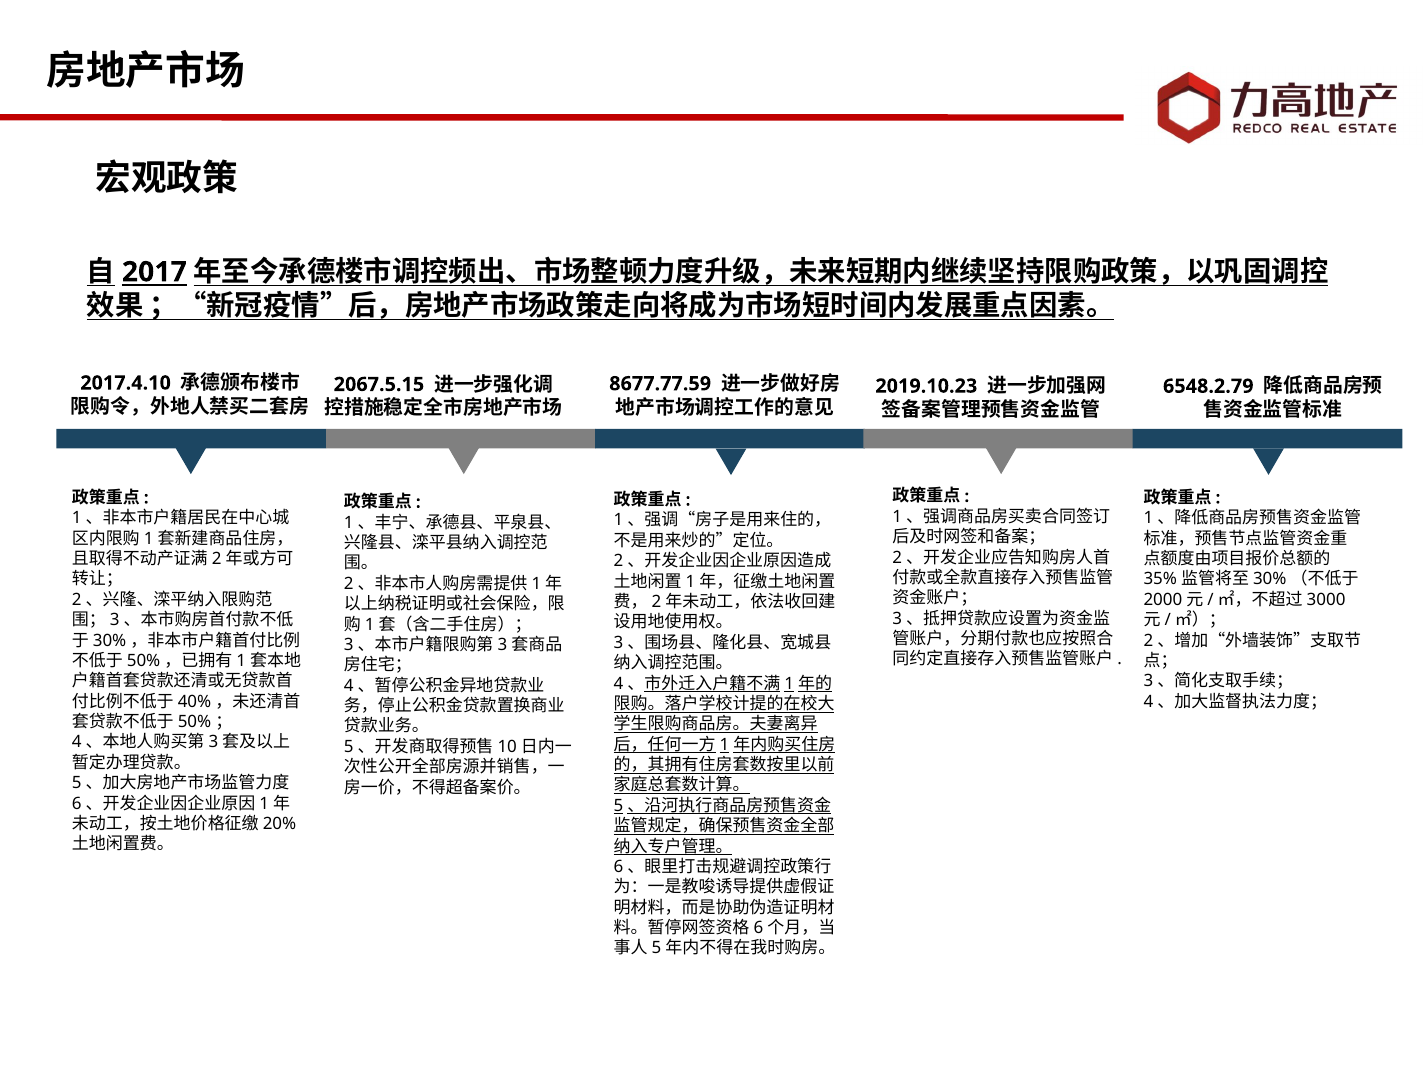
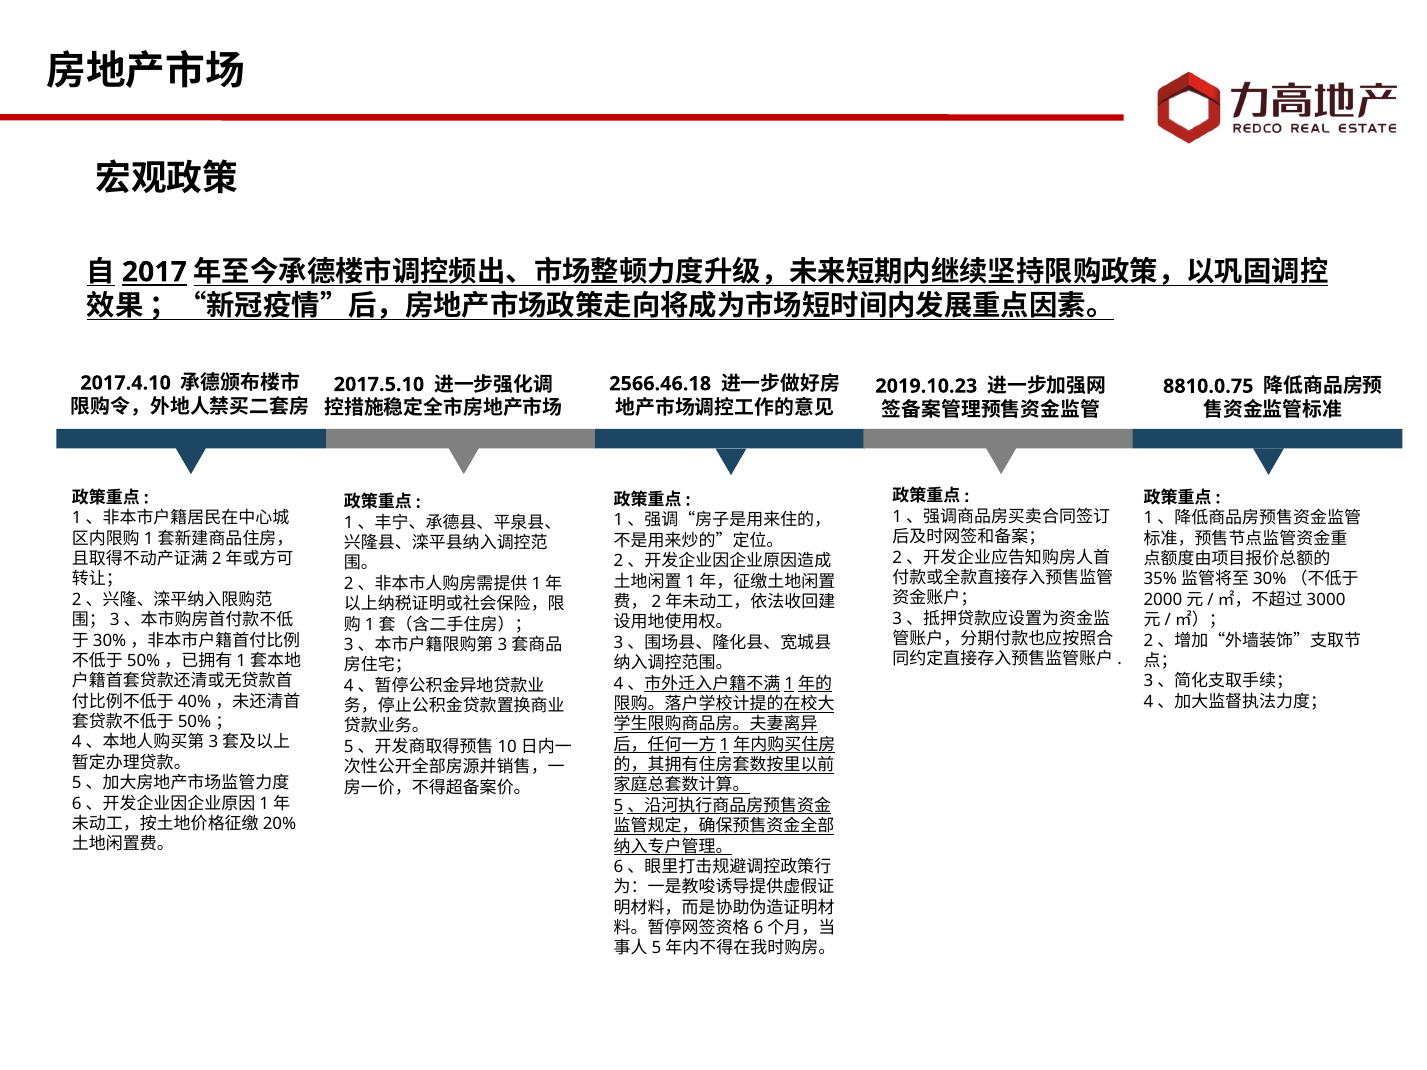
8677.77.59: 8677.77.59 -> 2566.46.18
2067.5.15: 2067.5.15 -> 2017.5.10
6548.2.79: 6548.2.79 -> 8810.0.75
